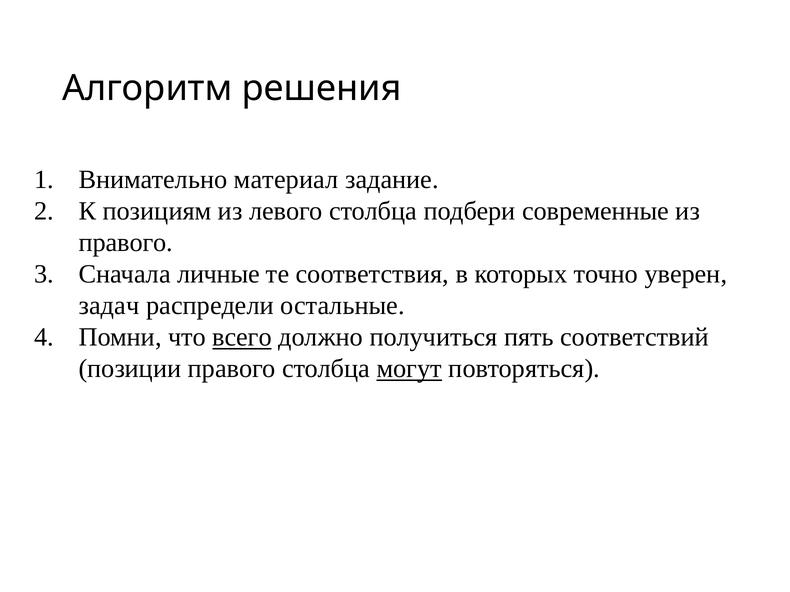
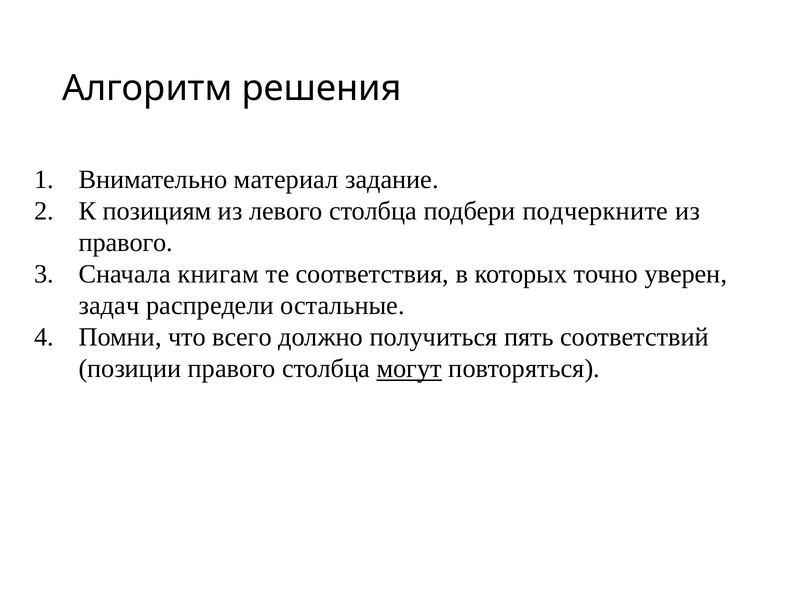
современные: современные -> подчеркните
личные: личные -> книгам
всего underline: present -> none
